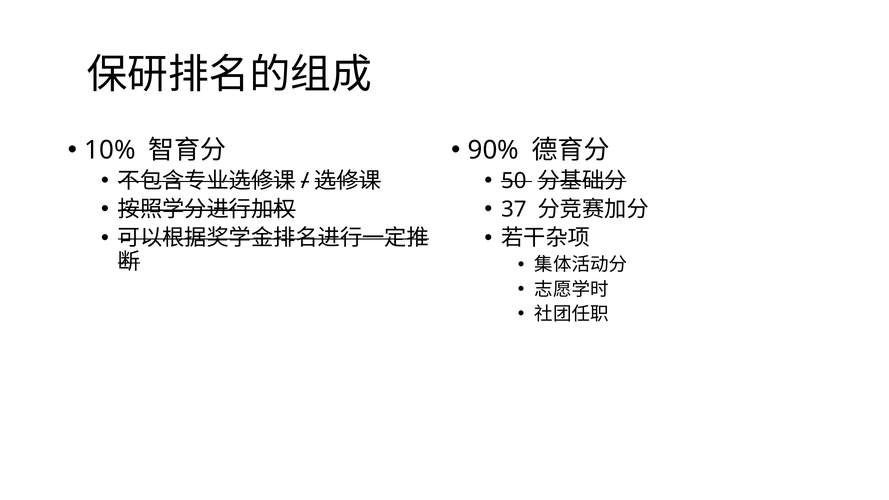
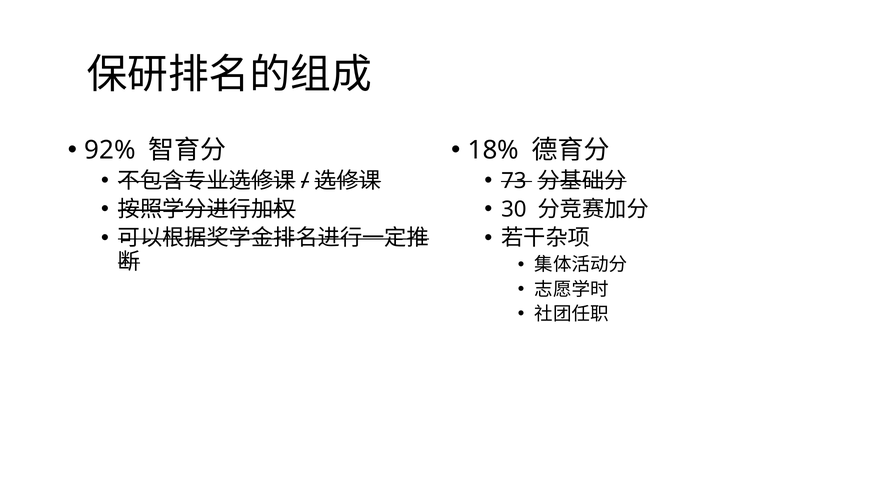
90%: 90% -> 18%
10%: 10% -> 92%
50: 50 -> 73
37: 37 -> 30
